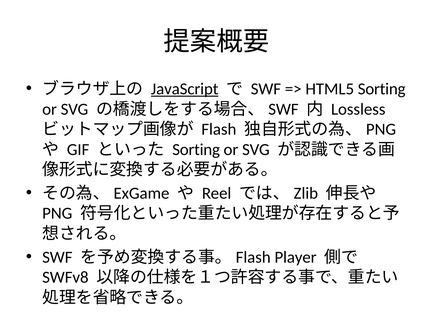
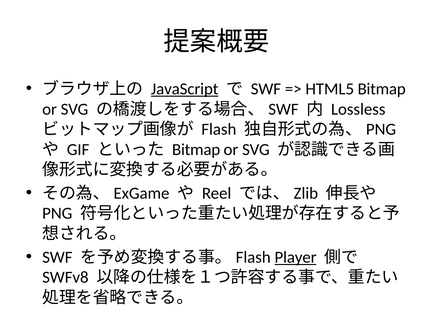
HTML5 Sorting: Sorting -> Bitmap
Sorting at (196, 150): Sorting -> Bitmap
Player underline: none -> present
